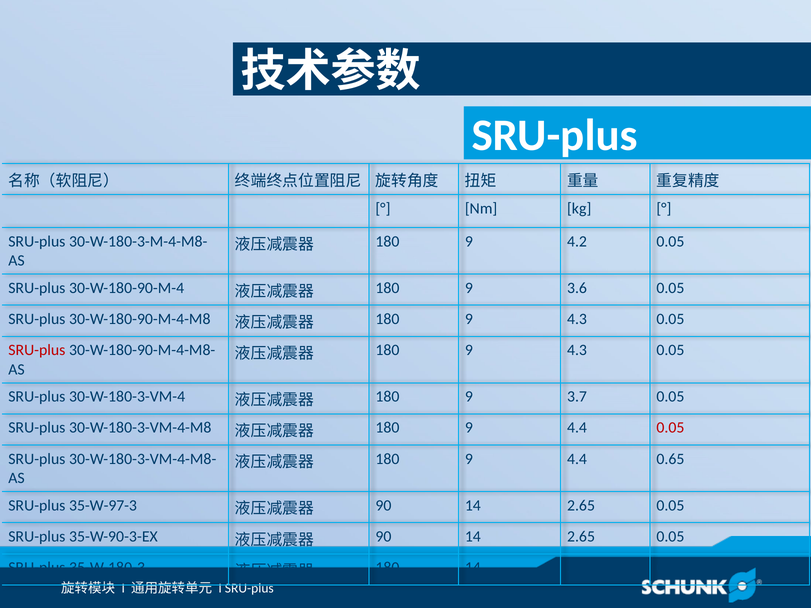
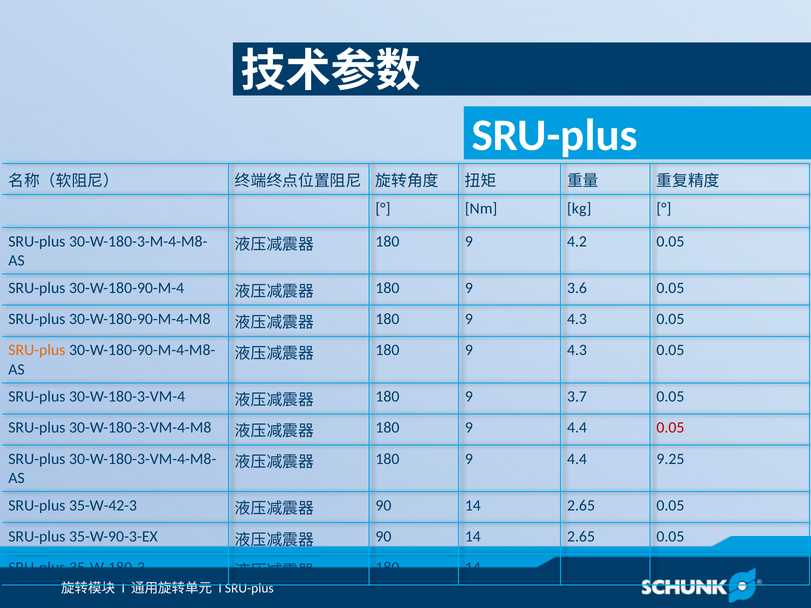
SRU-plus at (37, 350) colour: red -> orange
0.65: 0.65 -> 9.25
35-W-97-3: 35-W-97-3 -> 35-W-42-3
